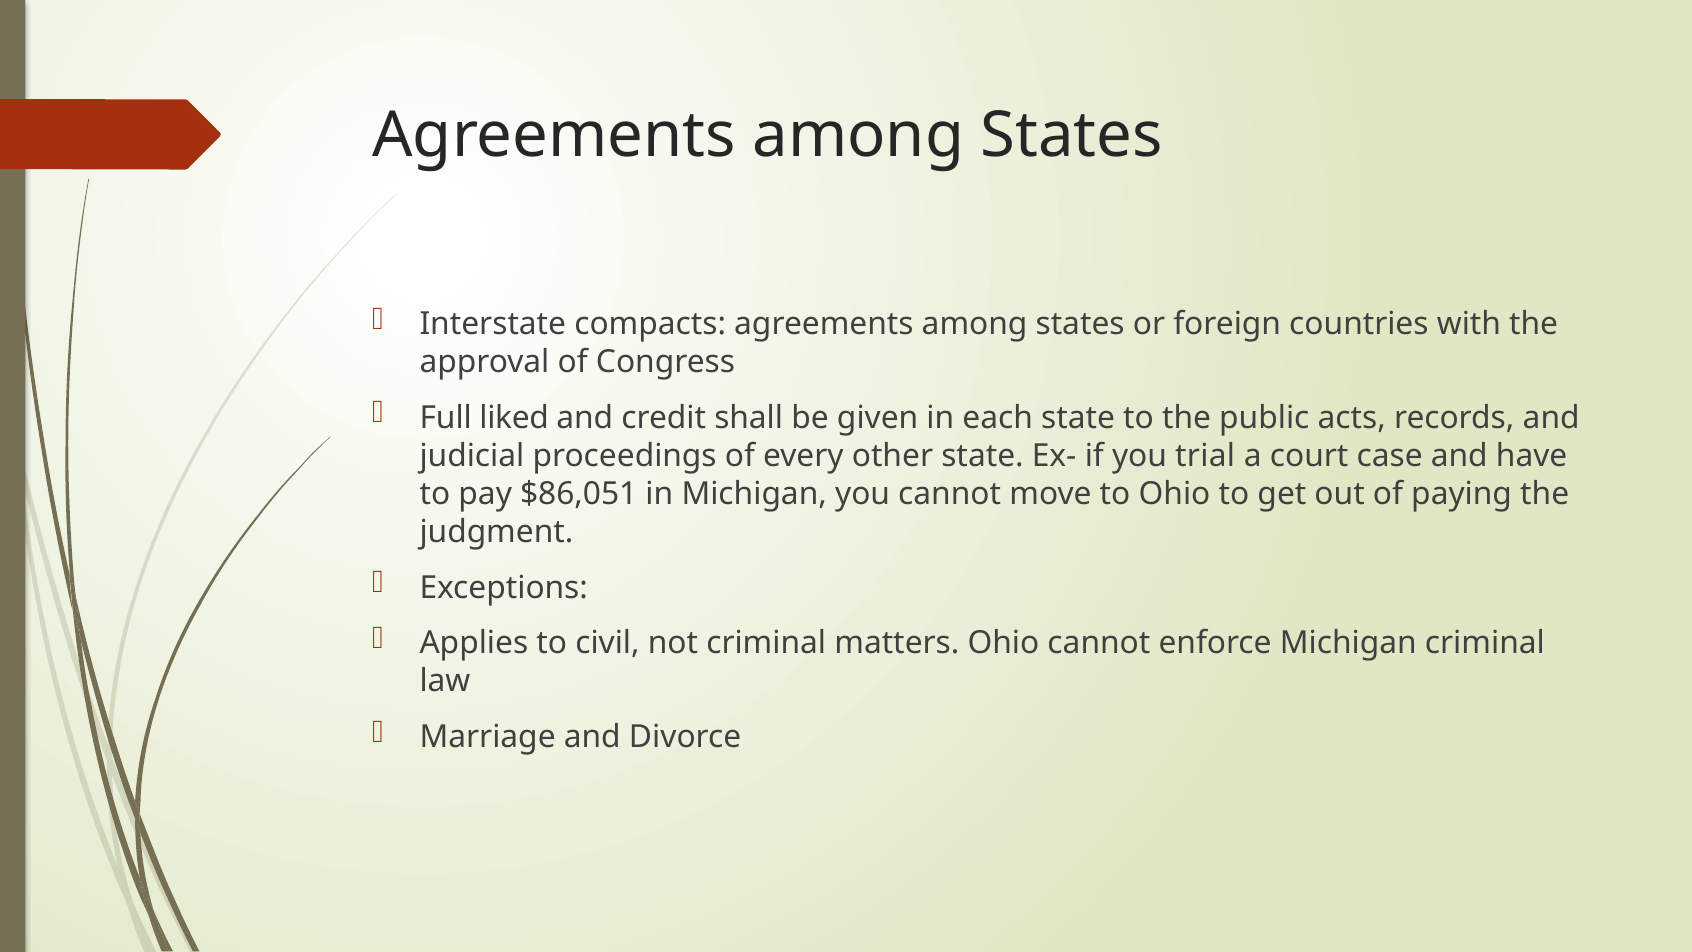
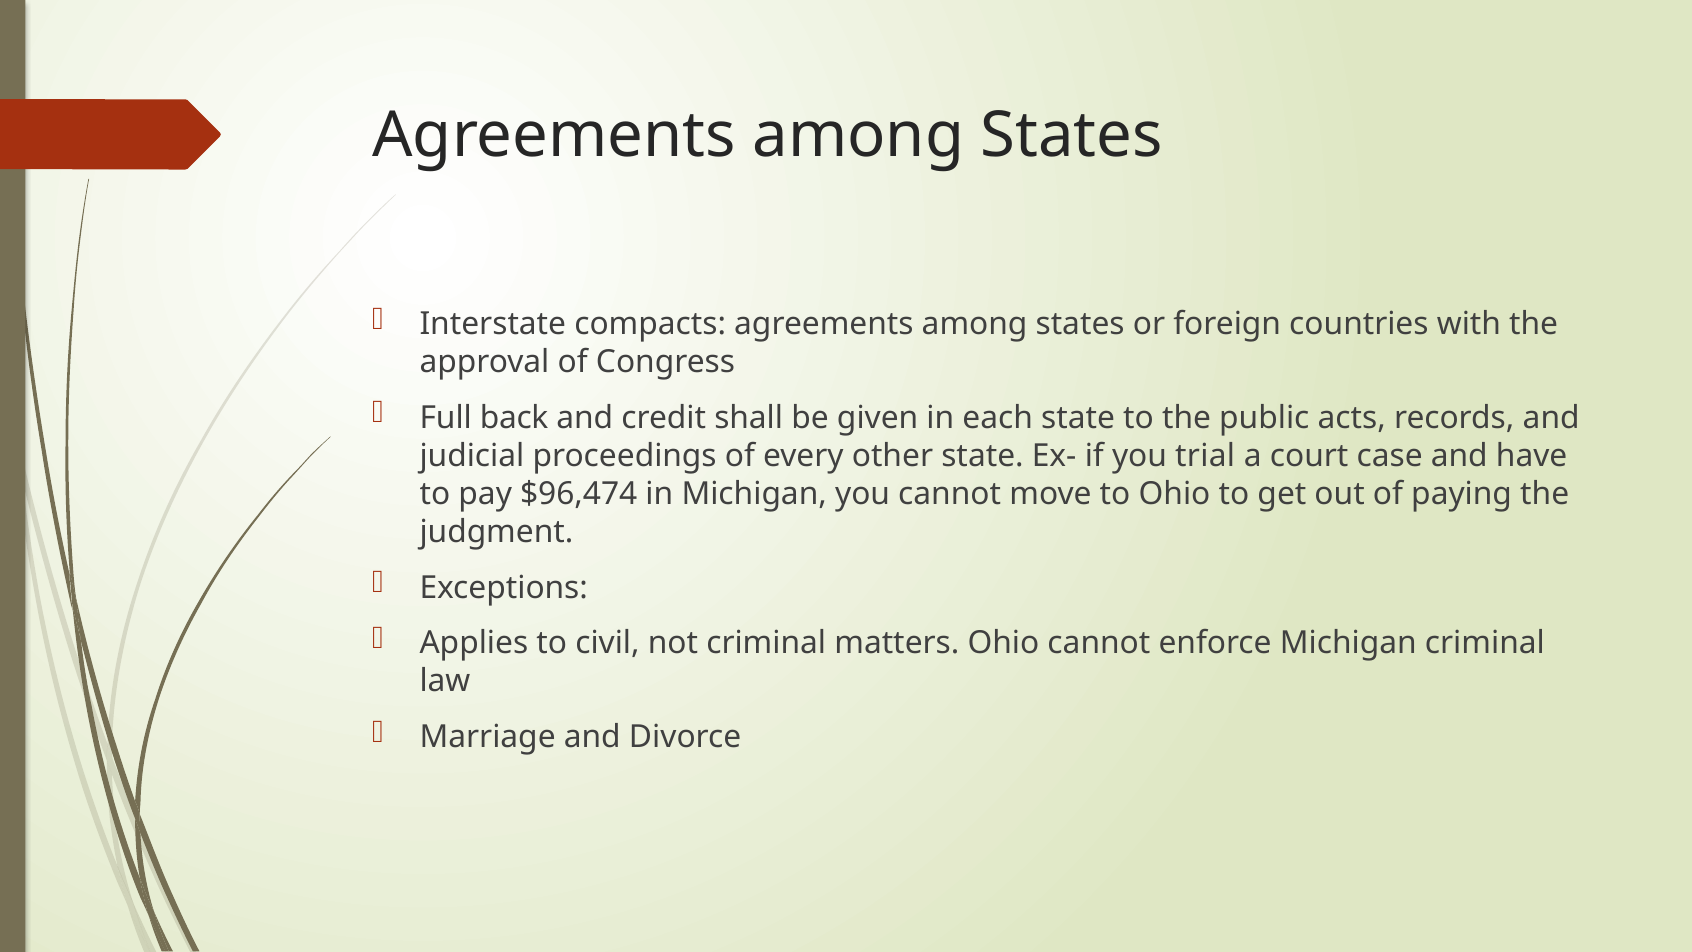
liked: liked -> back
$86,051: $86,051 -> $96,474
